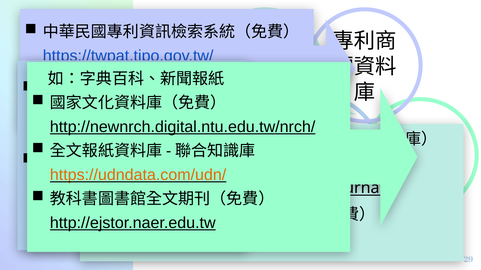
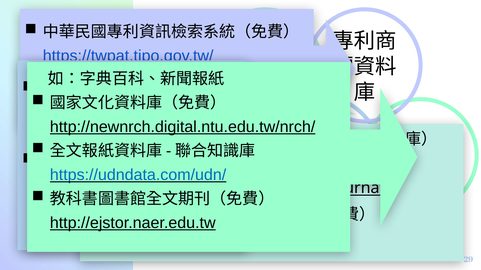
https://udndata.com/udn/ colour: orange -> blue
